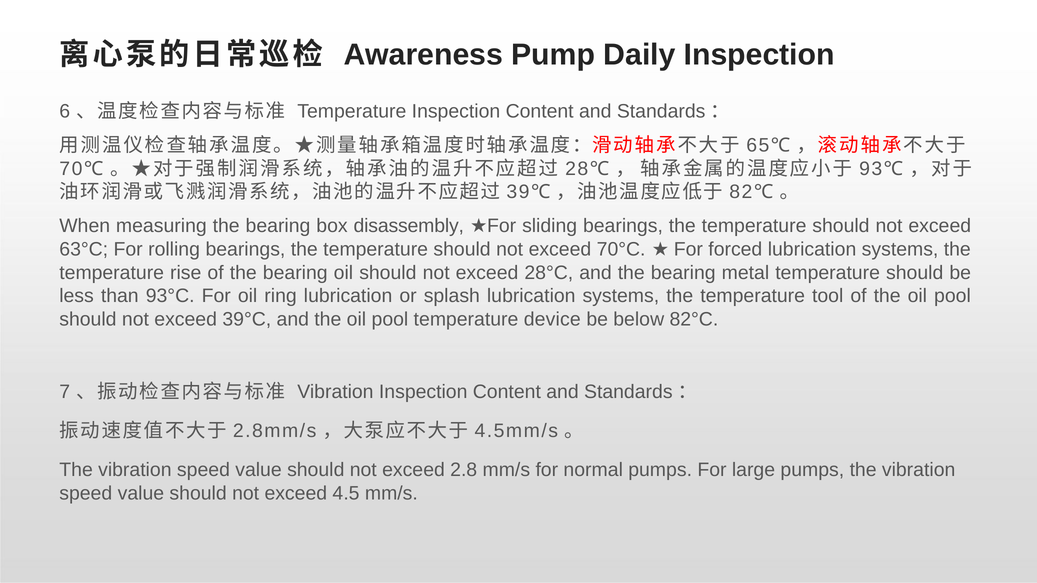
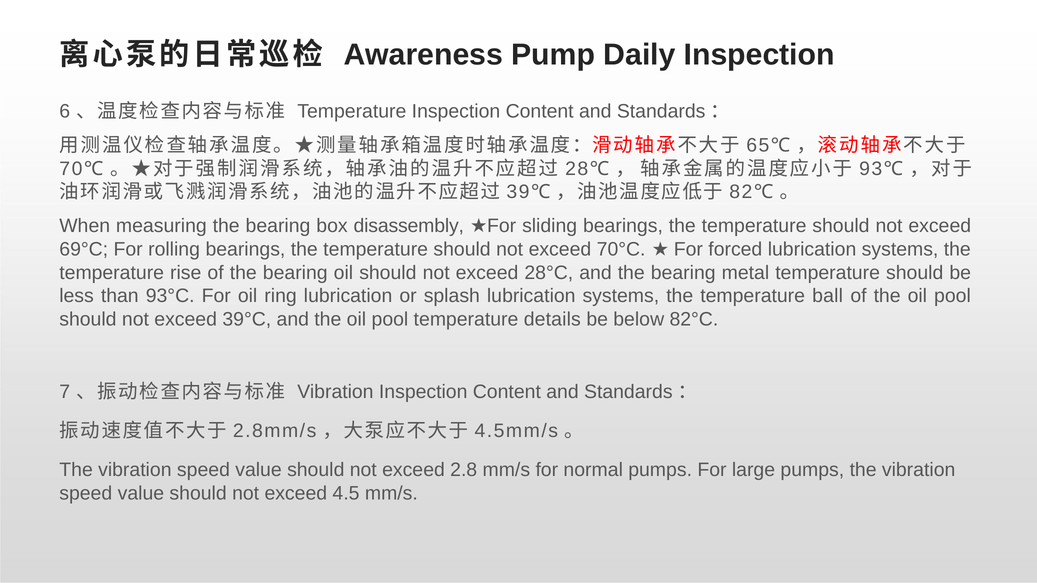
63°C: 63°C -> 69°C
tool: tool -> ball
device: device -> details
